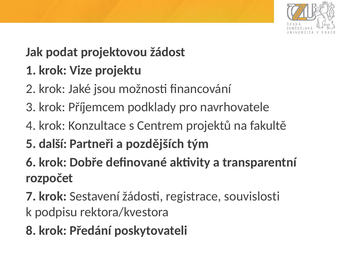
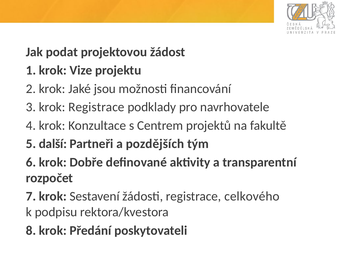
krok Příjemcem: Příjemcem -> Registrace
souvislosti: souvislosti -> celkového
